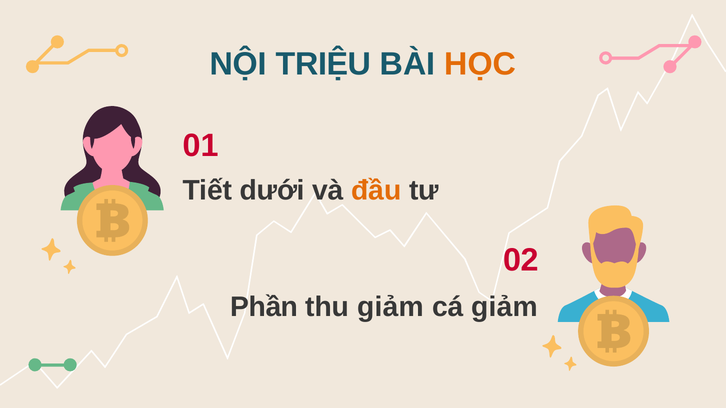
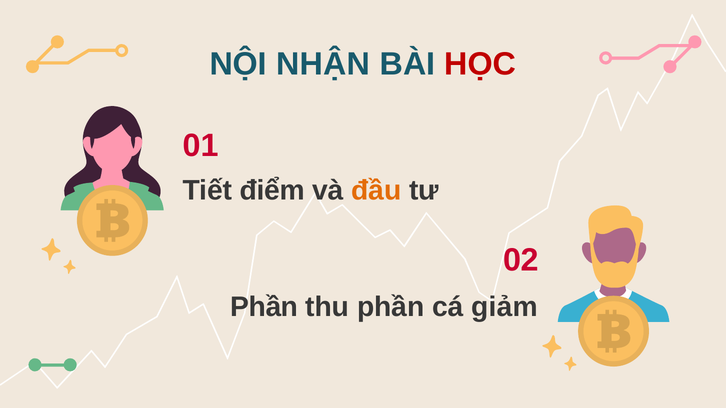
TRIỆU: TRIỆU -> NHẬN
HỌC colour: orange -> red
dưới: dưới -> điểm
thu giảm: giảm -> phần
